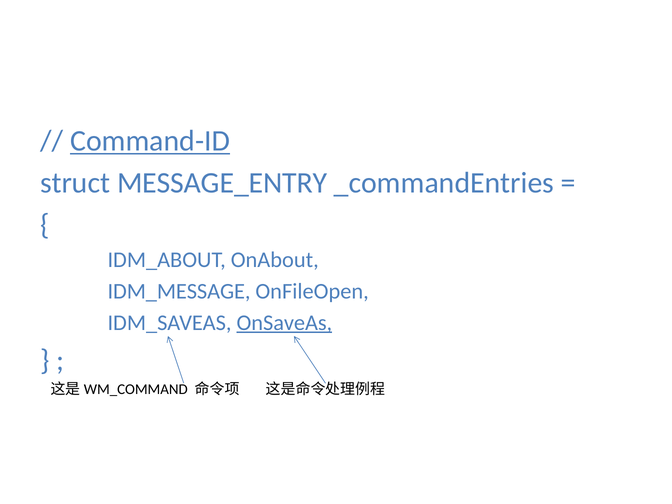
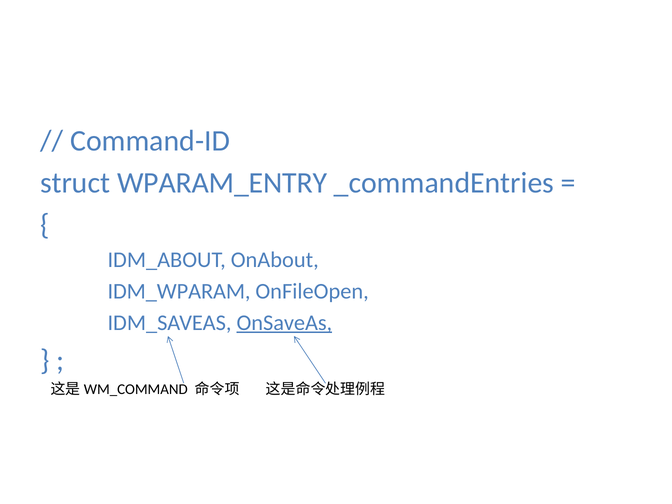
Command-ID underline: present -> none
MESSAGE_ENTRY: MESSAGE_ENTRY -> WPARAM_ENTRY
IDM_MESSAGE: IDM_MESSAGE -> IDM_WPARAM
